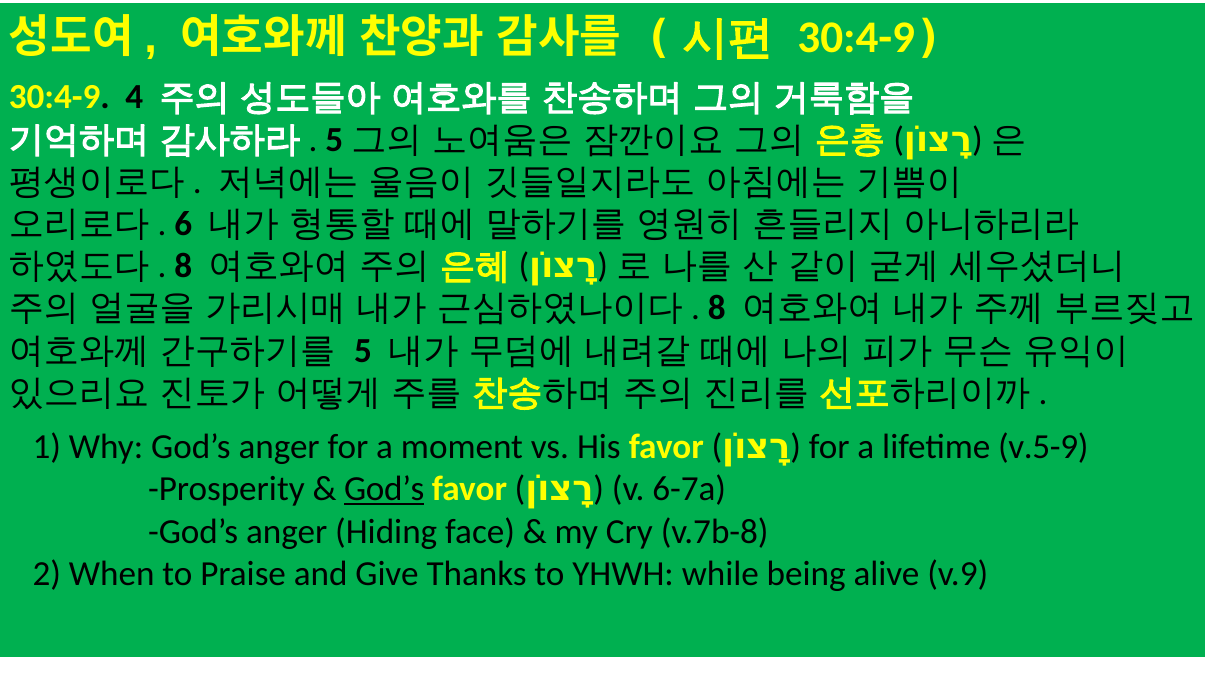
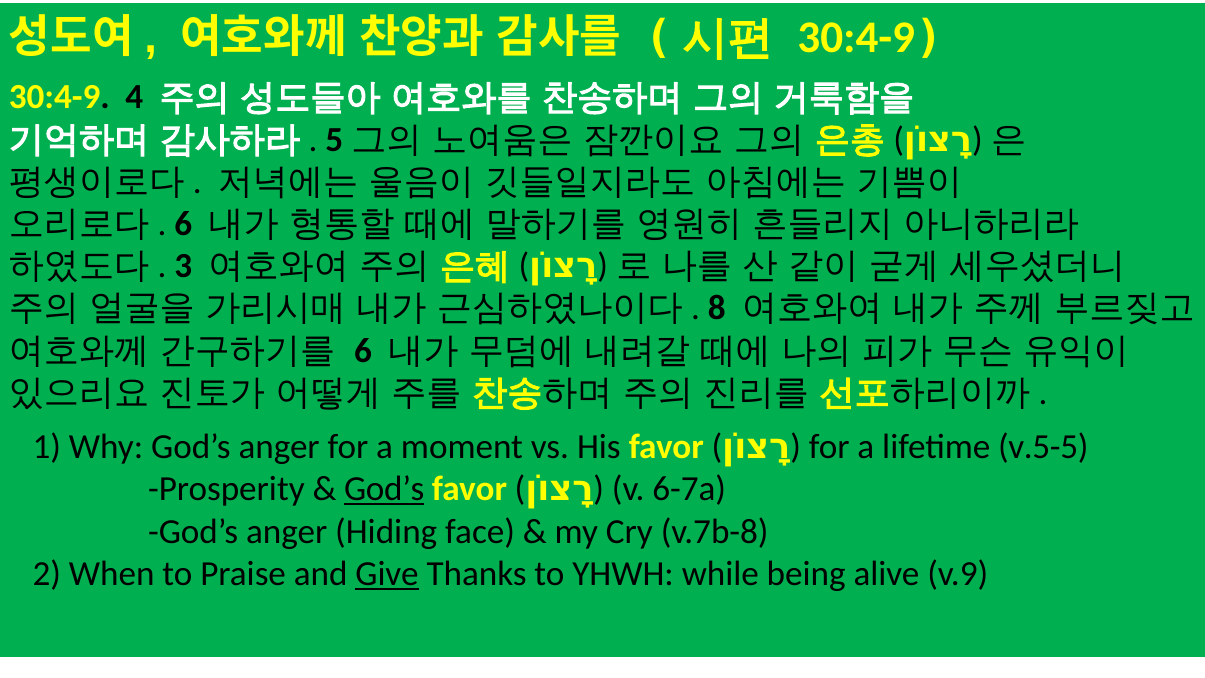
8 at (183, 266): 8 -> 3
5 at (363, 351): 5 -> 6
v.5-9: v.5-9 -> v.5-5
Give underline: none -> present
